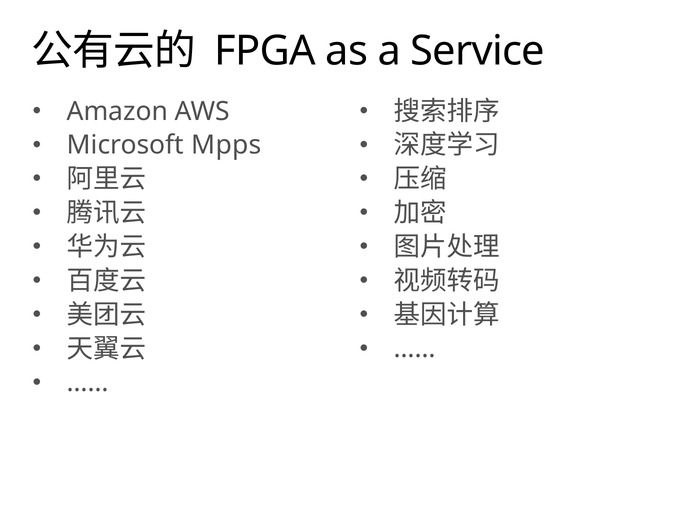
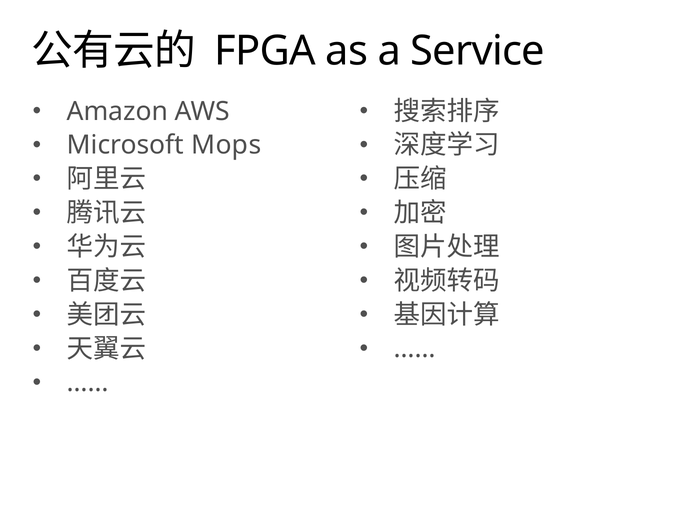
Mpps: Mpps -> Mops
